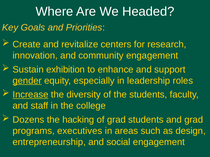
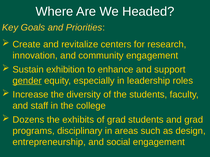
Increase underline: present -> none
hacking: hacking -> exhibits
executives: executives -> disciplinary
